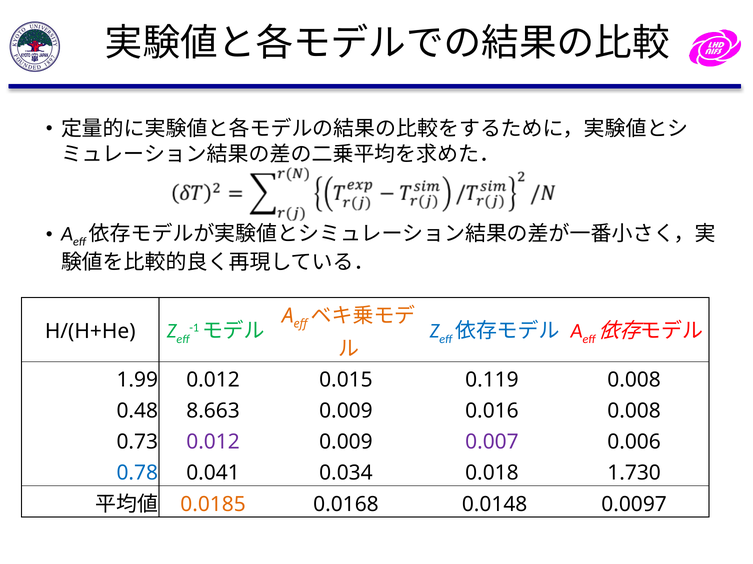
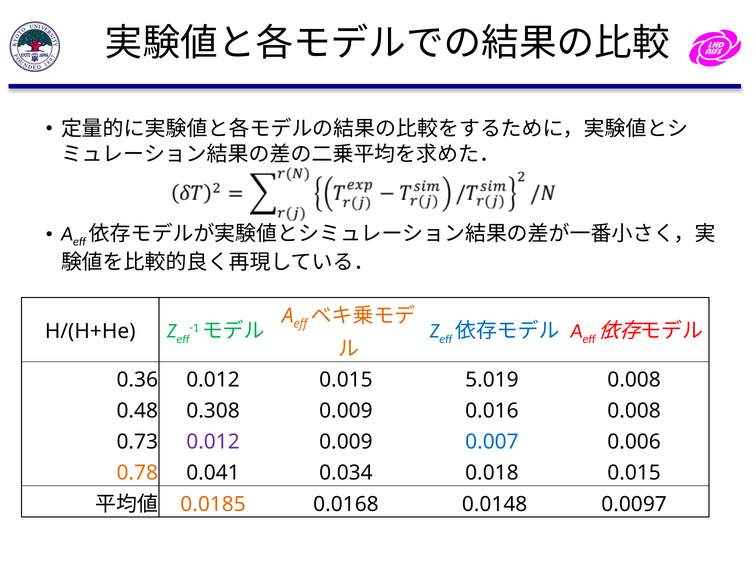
1.99: 1.99 -> 0.36
0.119: 0.119 -> 5.019
8.663: 8.663 -> 0.308
0.007 colour: purple -> blue
0.78 colour: blue -> orange
0.018 1.730: 1.730 -> 0.015
